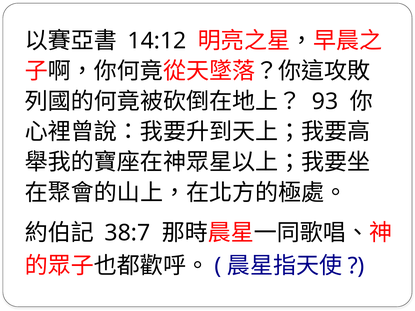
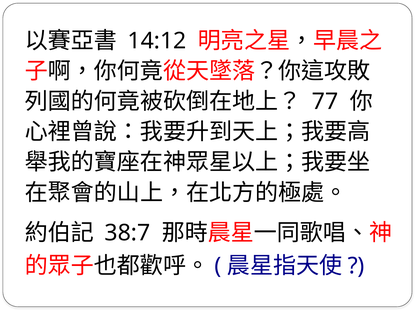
93: 93 -> 77
